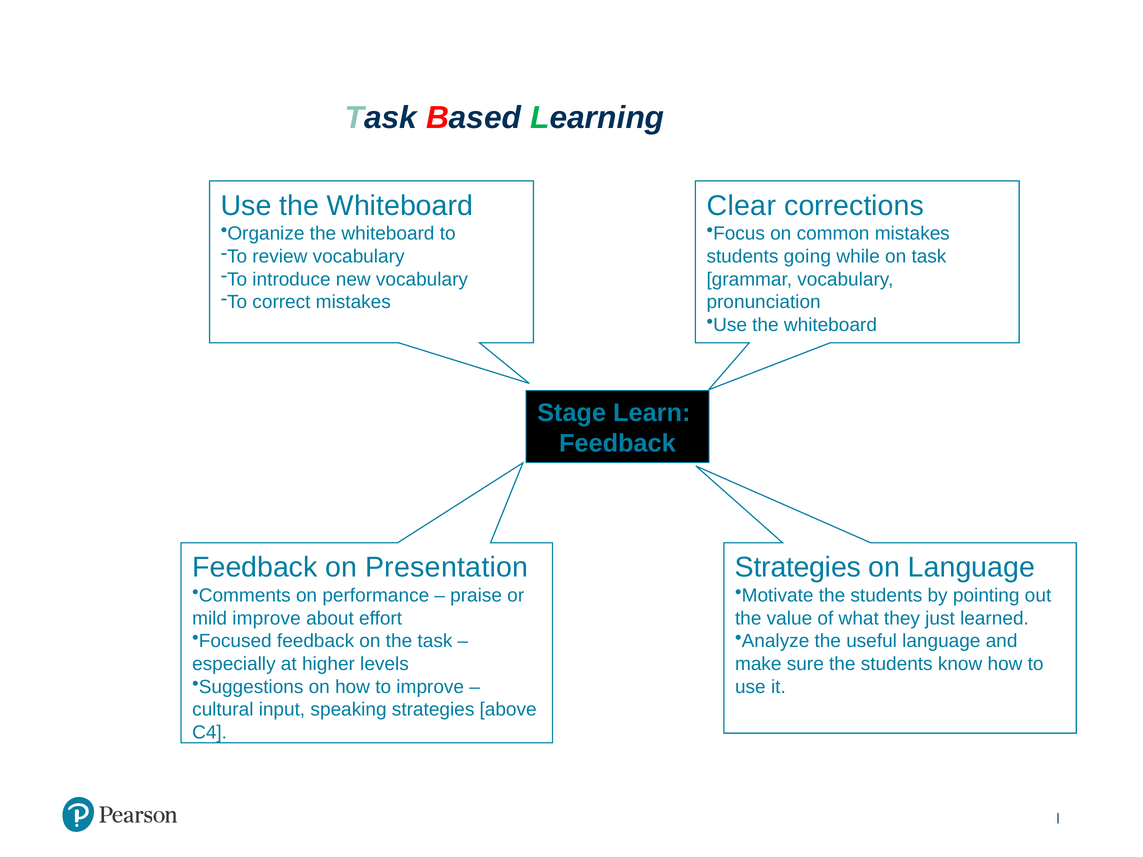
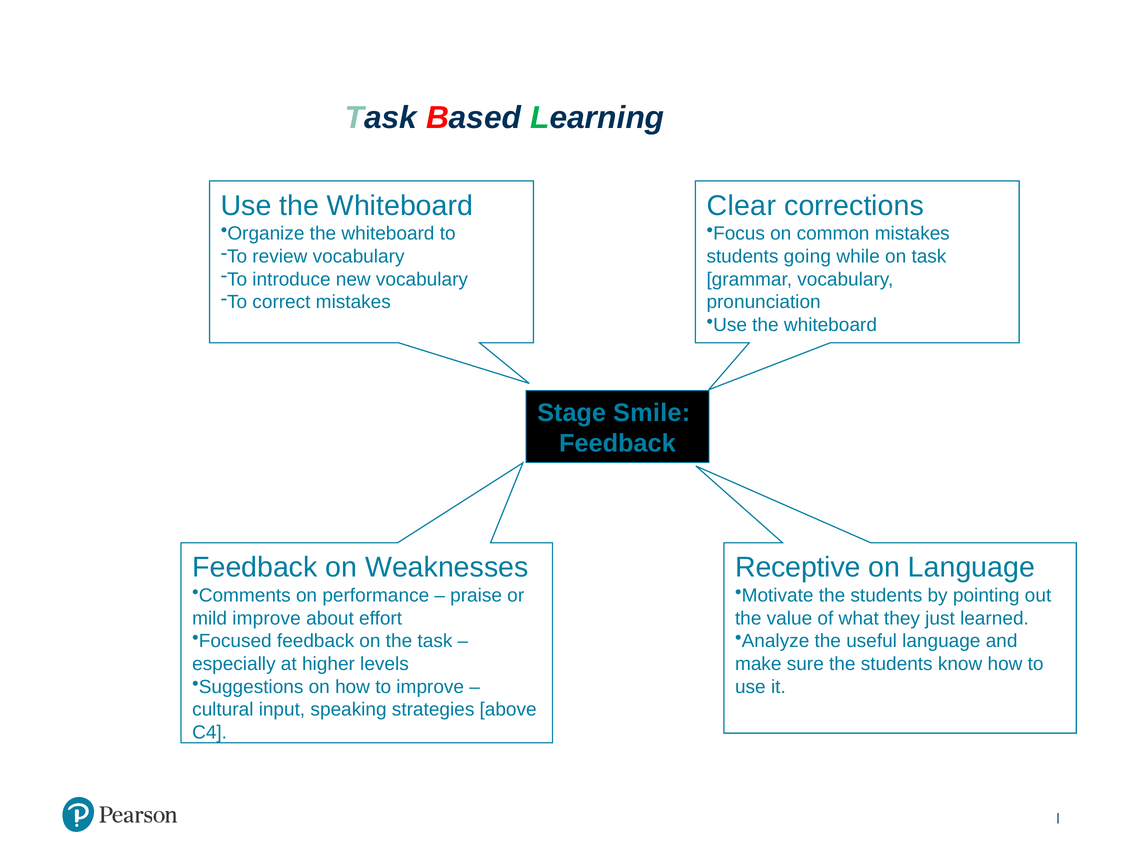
Learn: Learn -> Smile
Presentation: Presentation -> Weaknesses
Strategies at (798, 568): Strategies -> Receptive
